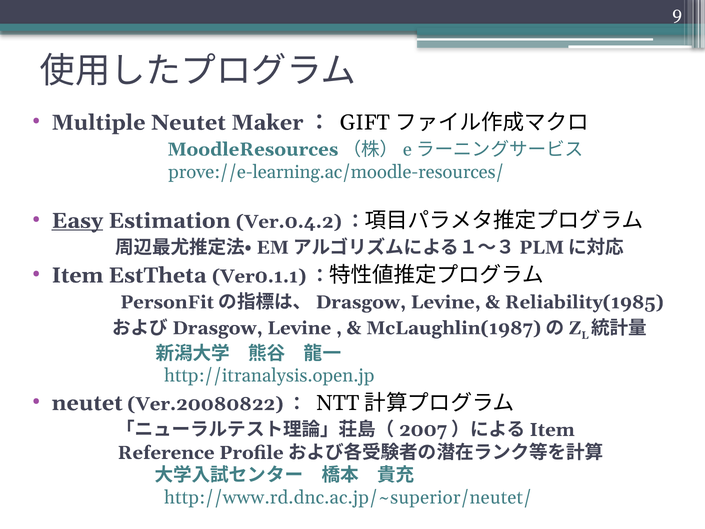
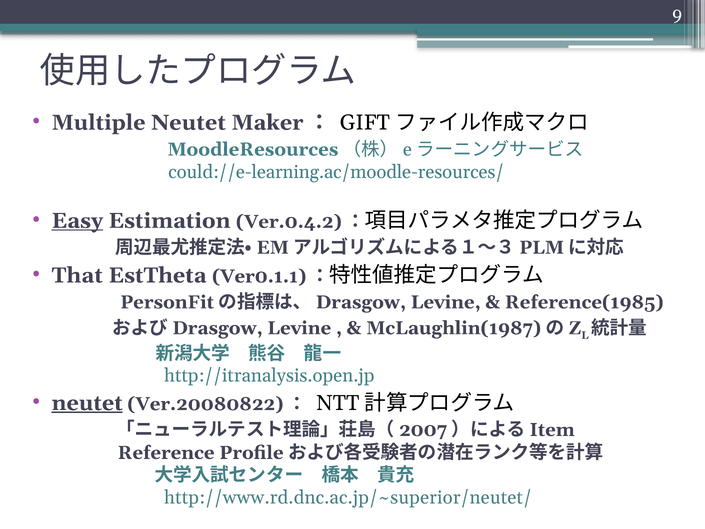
prove://e-learning.ac/moodle-resources/: prove://e-learning.ac/moodle-resources/ -> could://e-learning.ac/moodle-resources/
Item: Item -> That
Reliability(1985: Reliability(1985 -> Reference(1985
neutet at (87, 403) underline: none -> present
